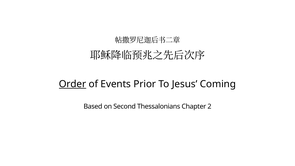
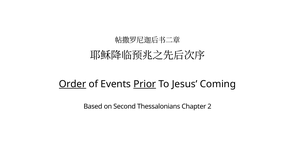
Prior underline: none -> present
